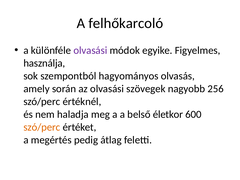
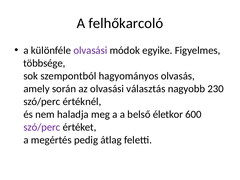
használja: használja -> többsége
szövegek: szövegek -> választás
256: 256 -> 230
szó/perc at (42, 127) colour: orange -> purple
